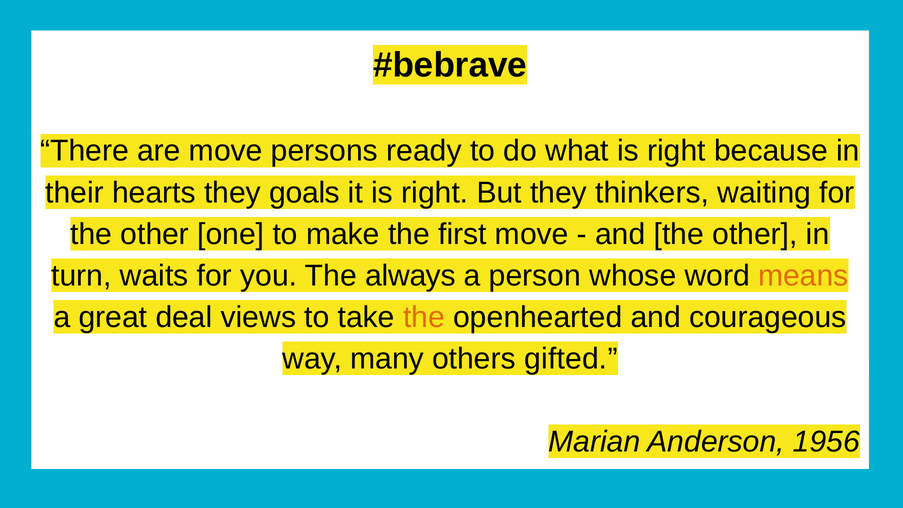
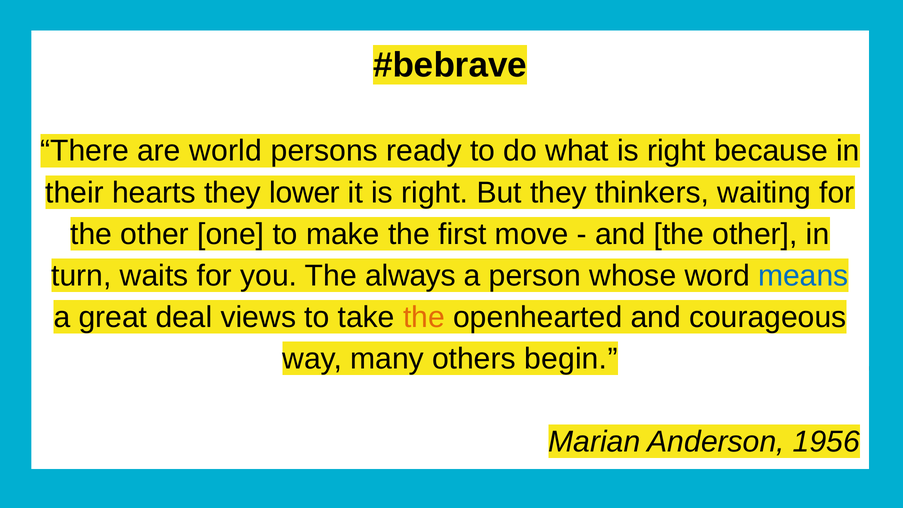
are move: move -> world
goals: goals -> lower
means colour: orange -> blue
gifted: gifted -> begin
